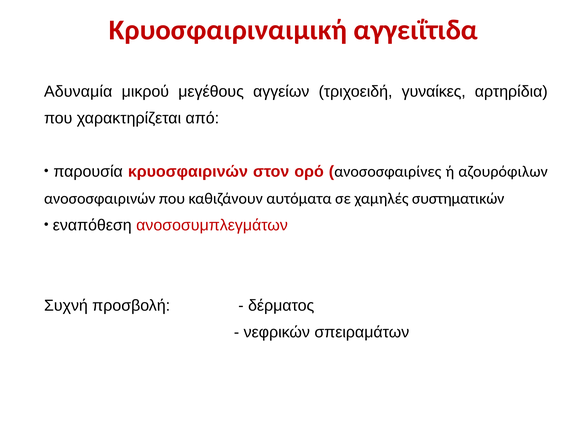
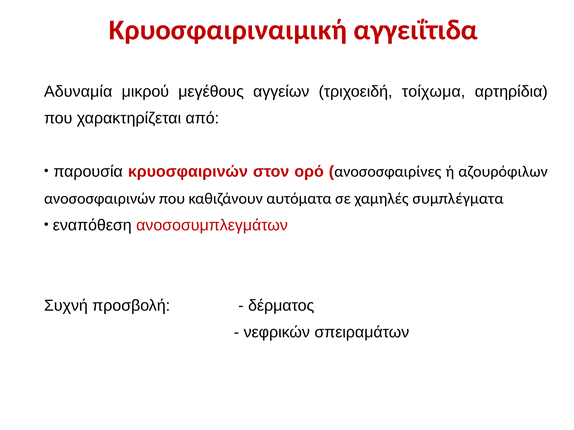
γυναίκες: γυναίκες -> τοίχωμα
συστηματικών: συστηματικών -> συμπλέγματα
